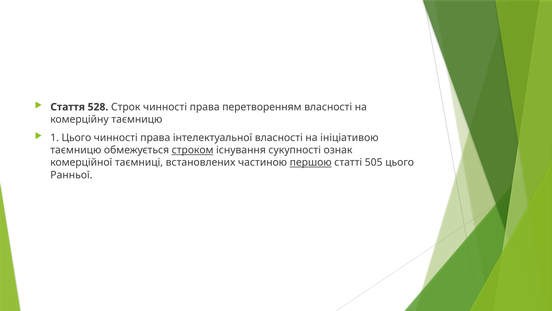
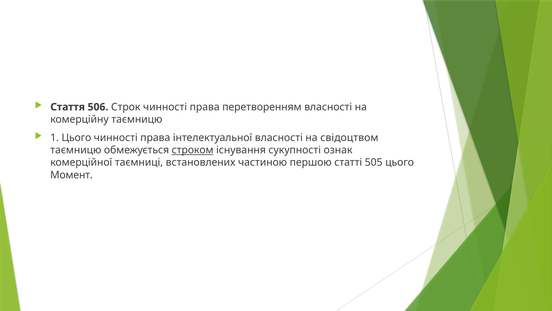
528: 528 -> 506
ініціативою: ініціативою -> свідоцтвом
першою underline: present -> none
Ранньої: Ранньої -> Момент
